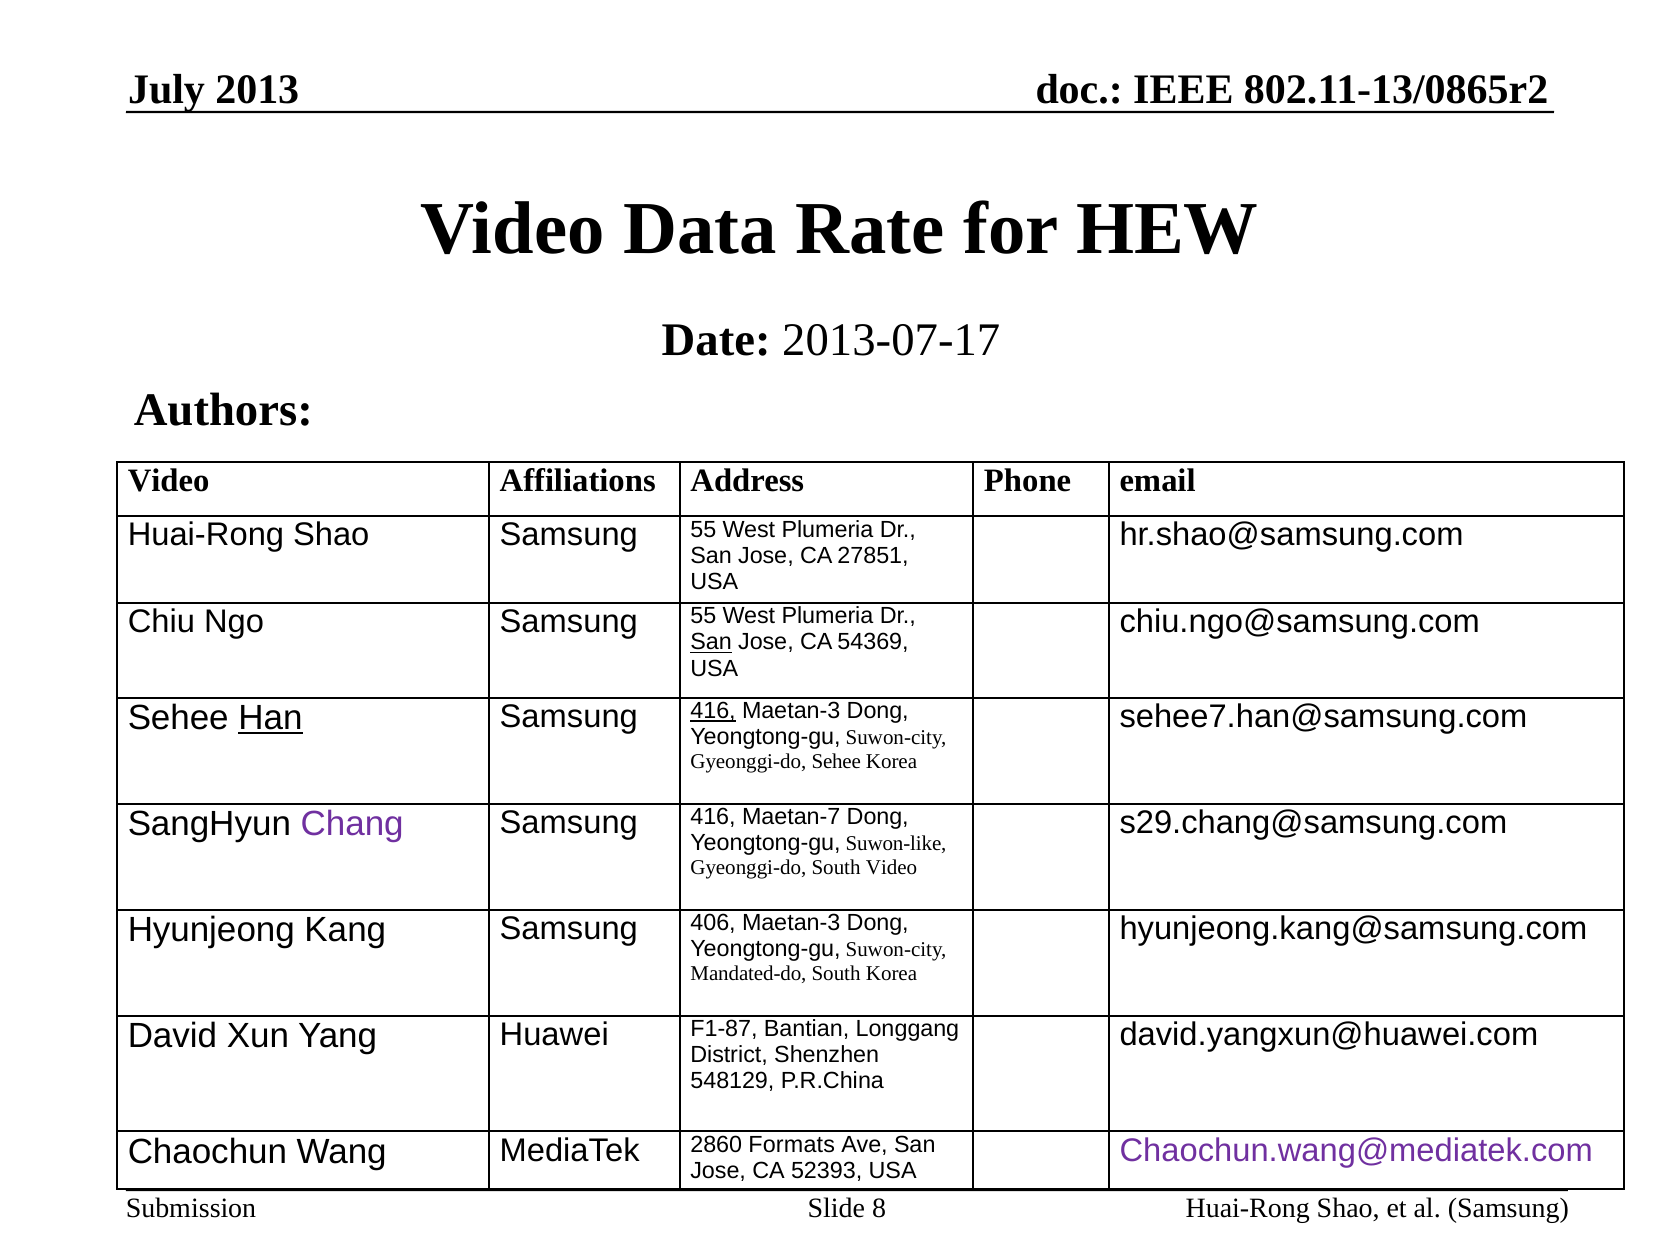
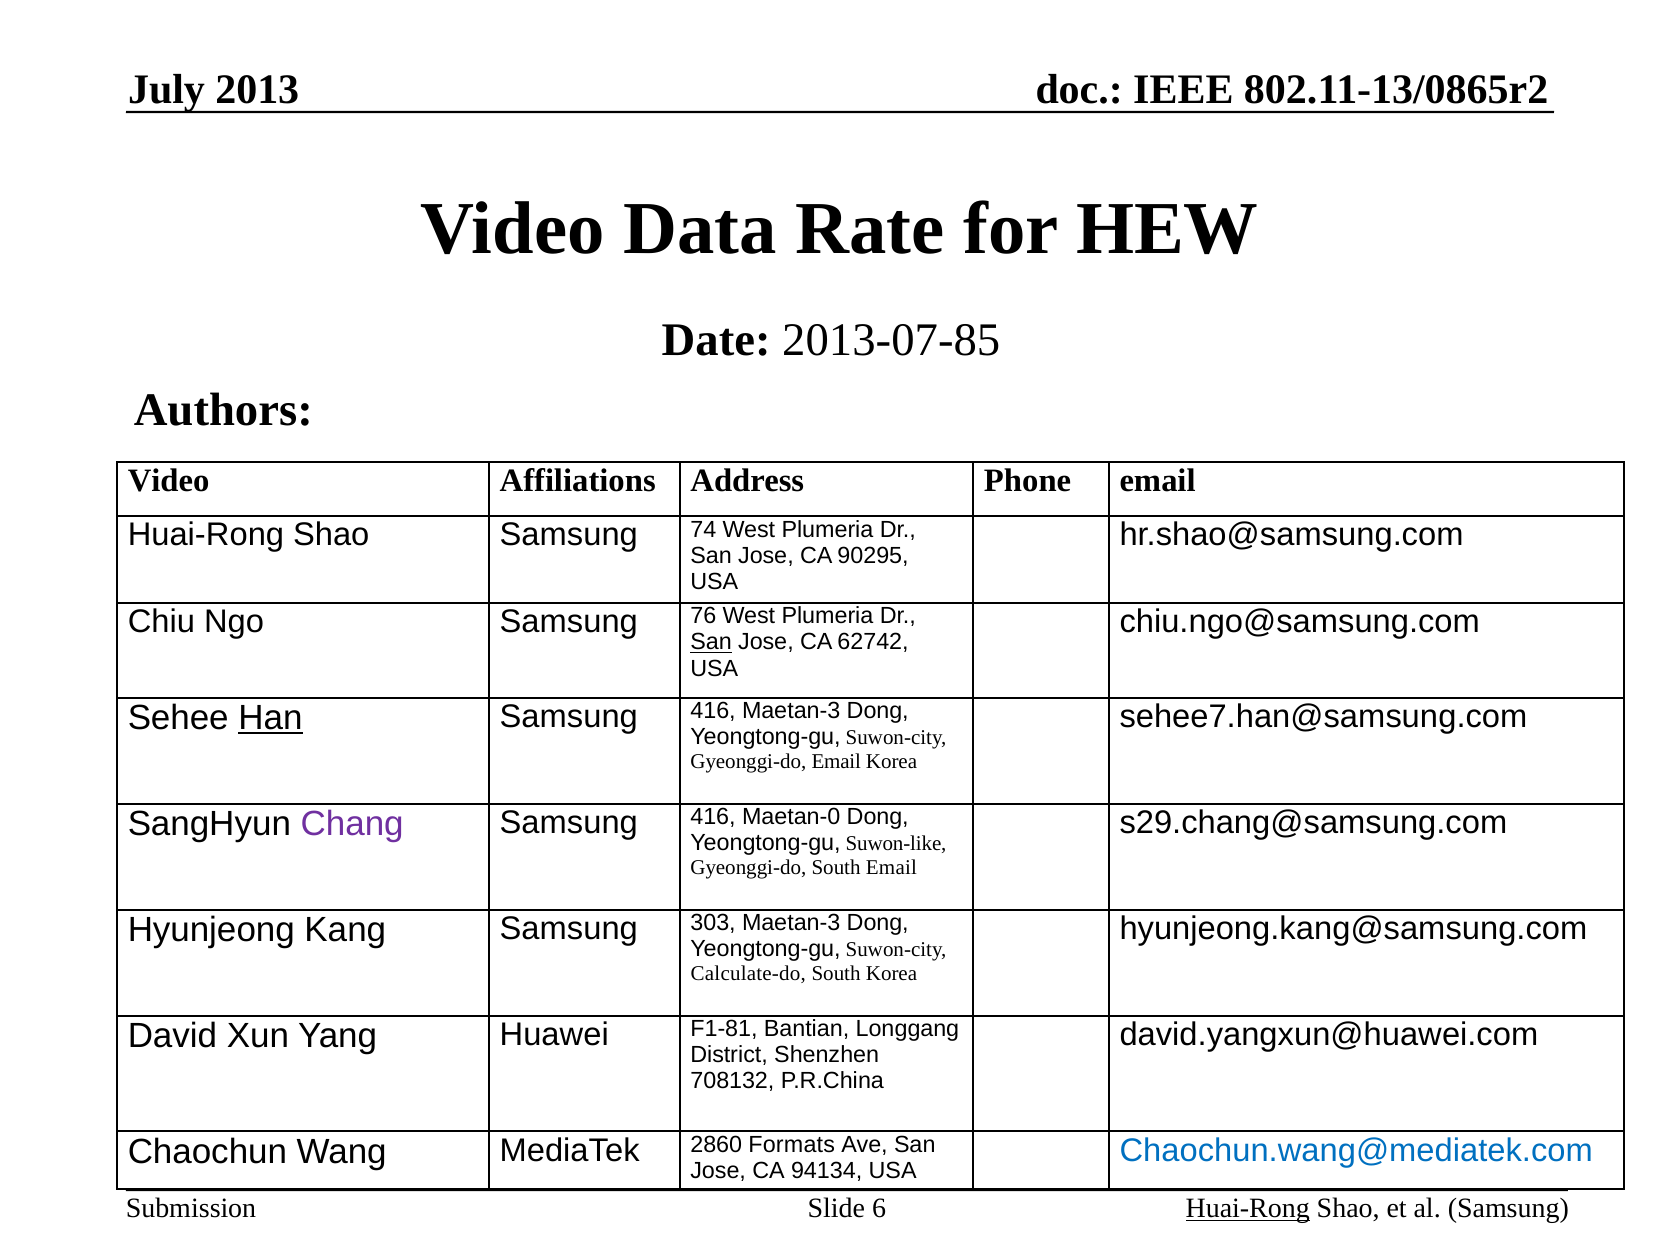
2013-07-17: 2013-07-17 -> 2013-07-85
Shao Samsung 55: 55 -> 74
27851: 27851 -> 90295
Ngo Samsung 55: 55 -> 76
54369: 54369 -> 62742
416 at (713, 711) underline: present -> none
Gyeonggi-do Sehee: Sehee -> Email
Maetan-7: Maetan-7 -> Maetan-0
South Video: Video -> Email
406: 406 -> 303
Mandated-do: Mandated-do -> Calculate-do
F1-87: F1-87 -> F1-81
548129: 548129 -> 708132
Chaochun.wang@mediatek.com colour: purple -> blue
52393: 52393 -> 94134
8: 8 -> 6
Huai-Rong at (1248, 1208) underline: none -> present
